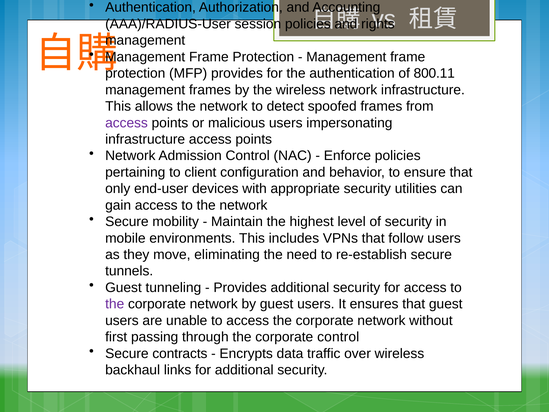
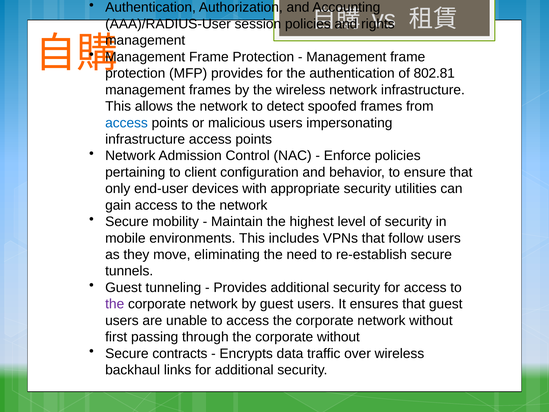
800.11: 800.11 -> 802.81
access at (127, 123) colour: purple -> blue
corporate control: control -> without
